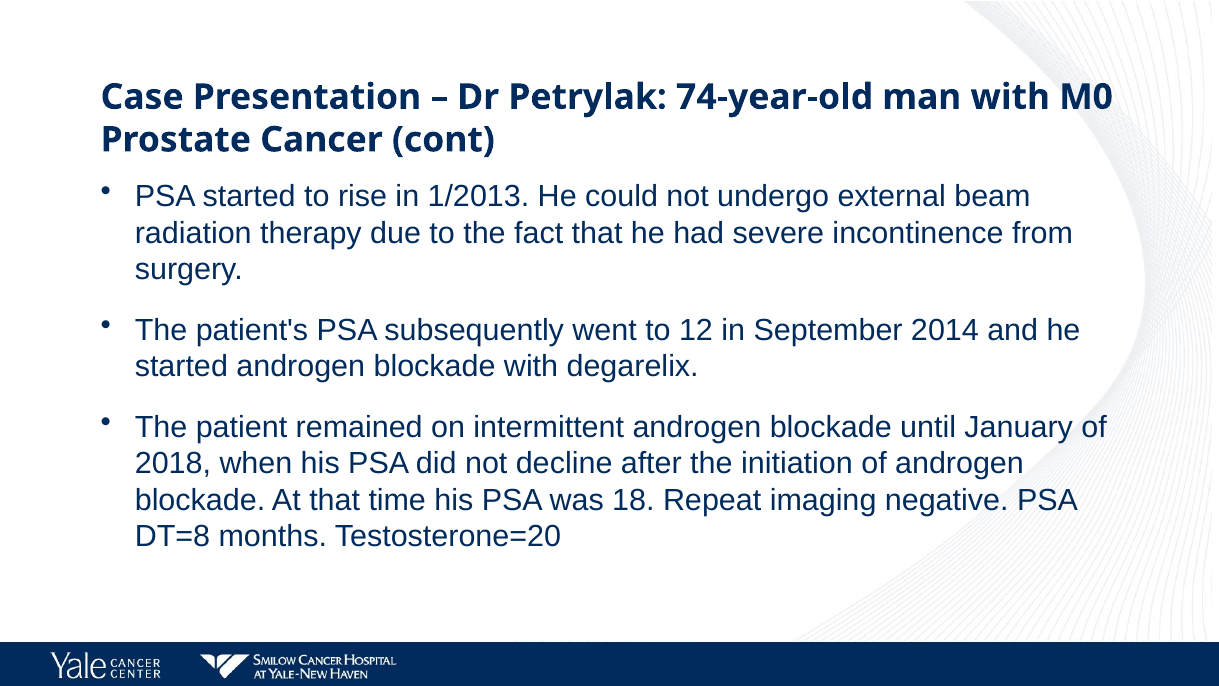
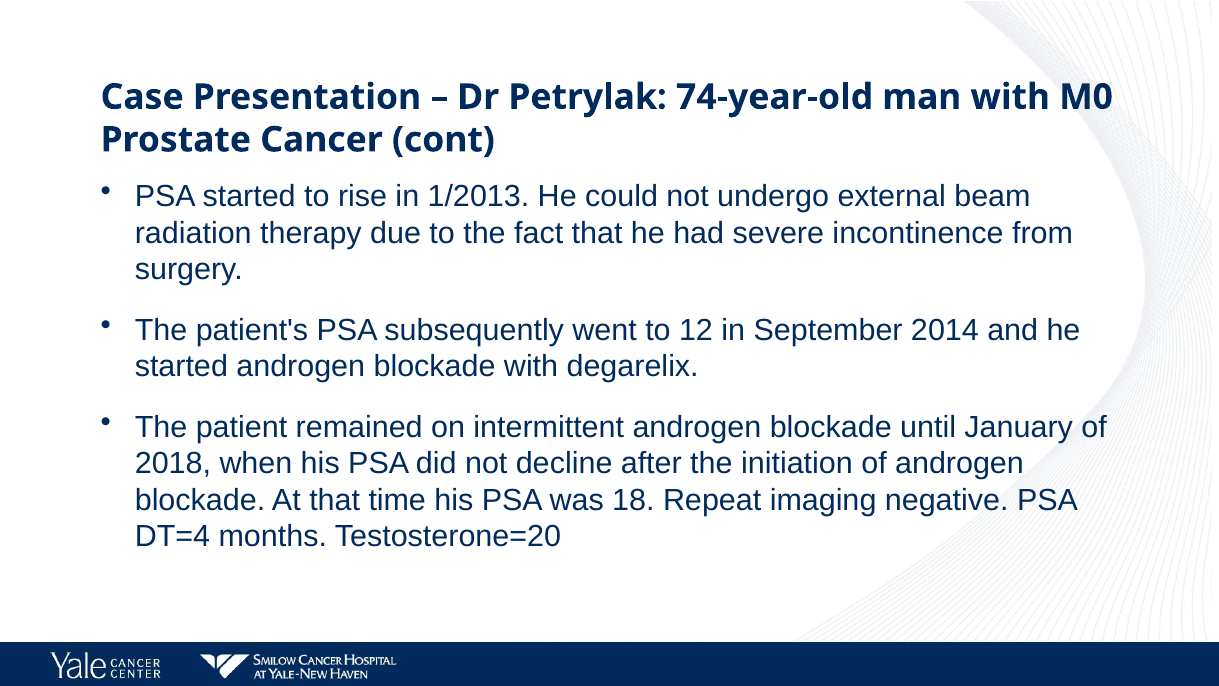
DT=8: DT=8 -> DT=4
